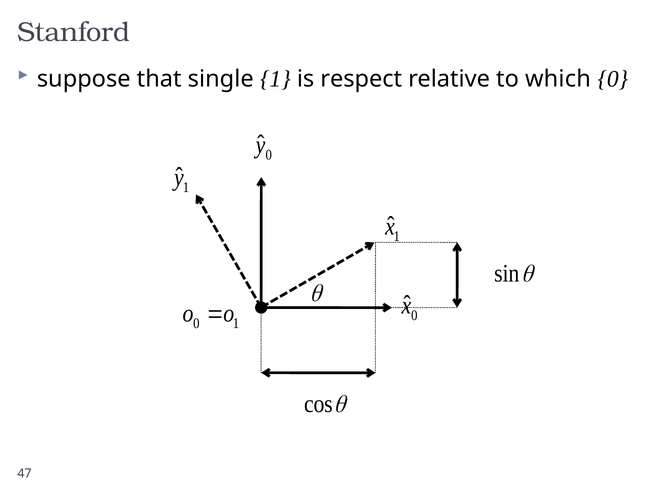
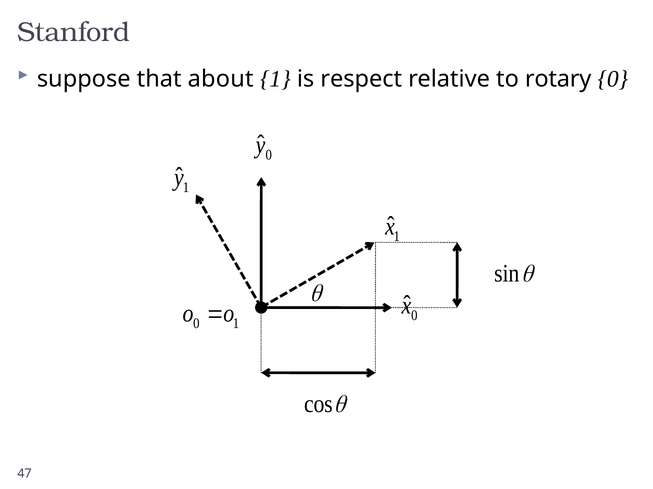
single: single -> about
which: which -> rotary
